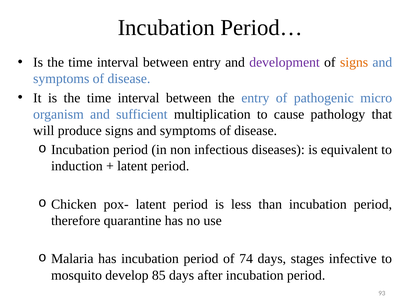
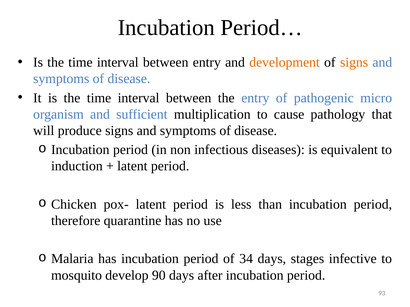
development colour: purple -> orange
74: 74 -> 34
85: 85 -> 90
